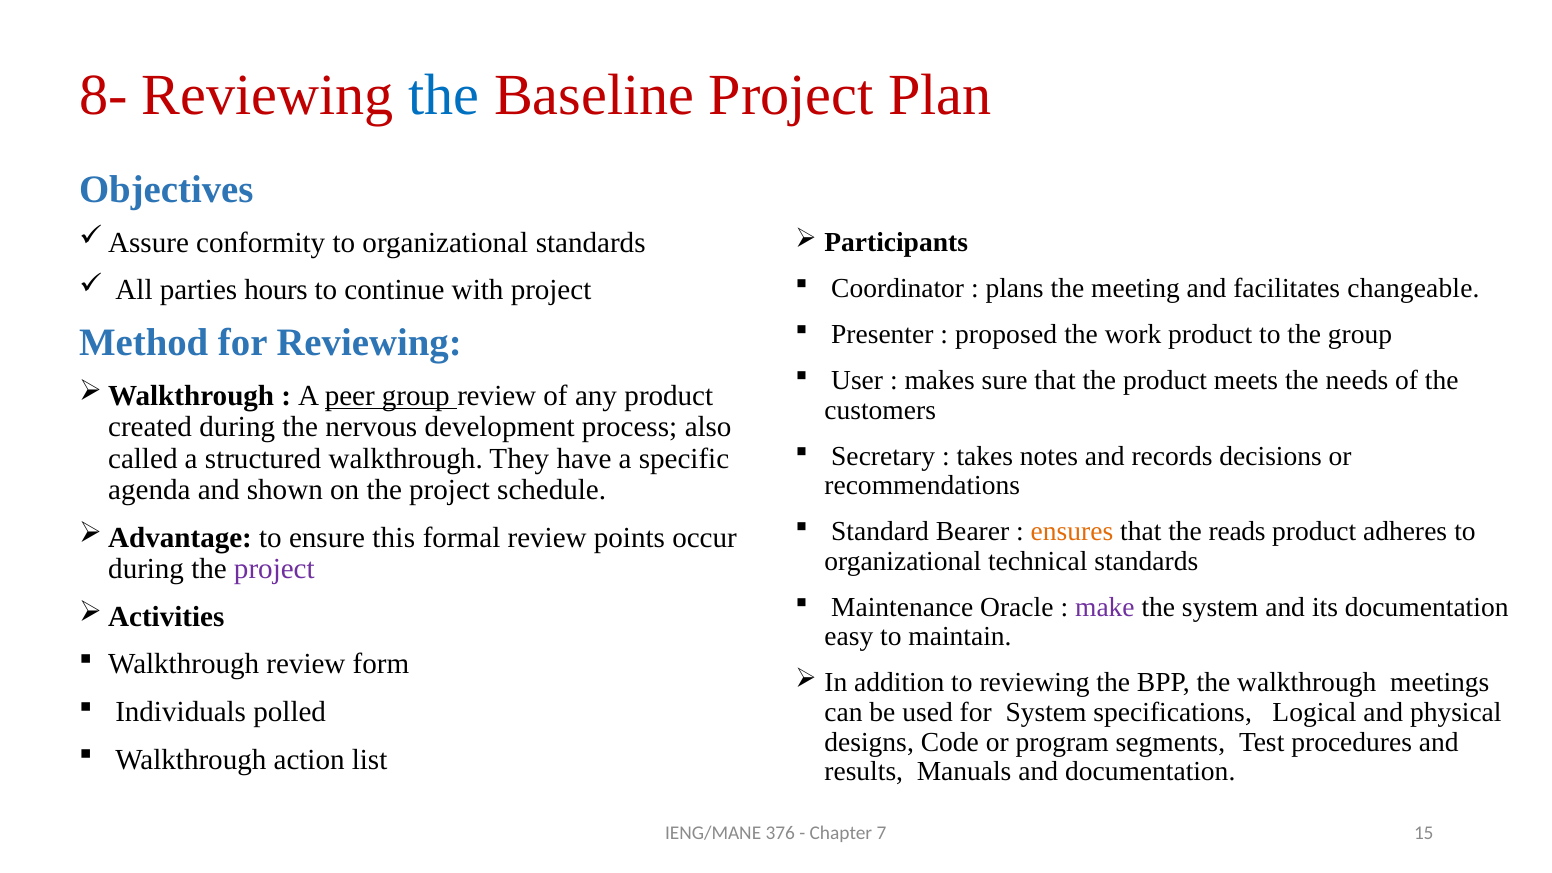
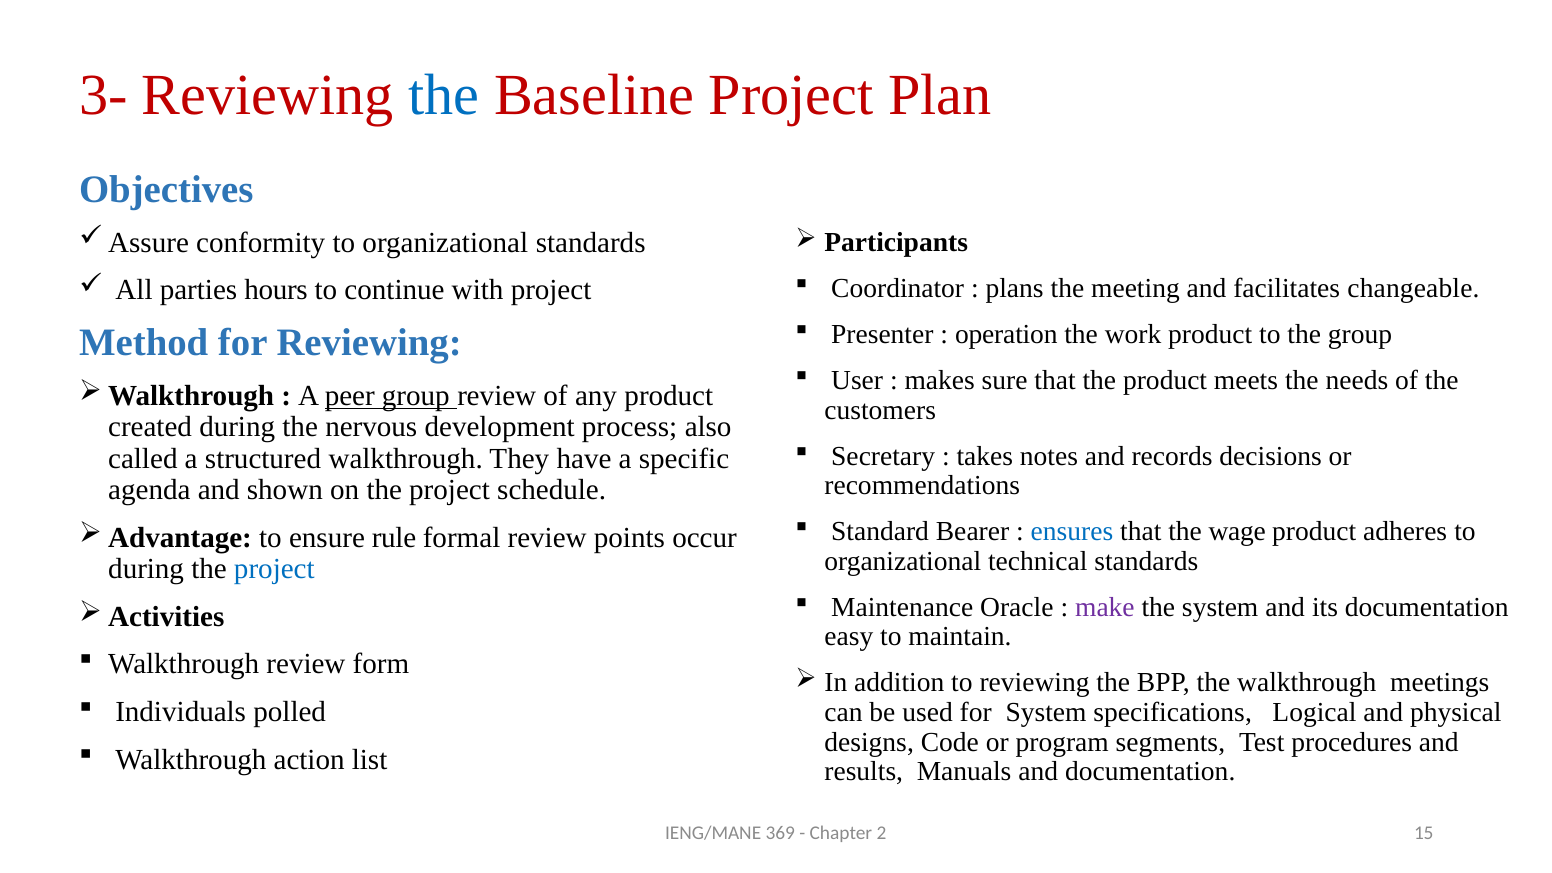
8-: 8- -> 3-
proposed: proposed -> operation
ensures colour: orange -> blue
reads: reads -> wage
this: this -> rule
project at (274, 569) colour: purple -> blue
376: 376 -> 369
7: 7 -> 2
